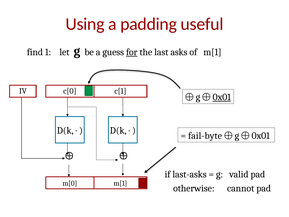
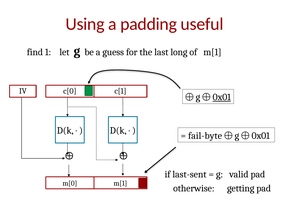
for underline: present -> none
asks: asks -> long
last-asks: last-asks -> last-sent
cannot: cannot -> getting
